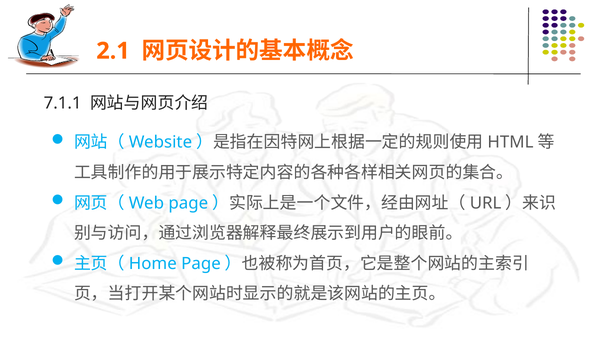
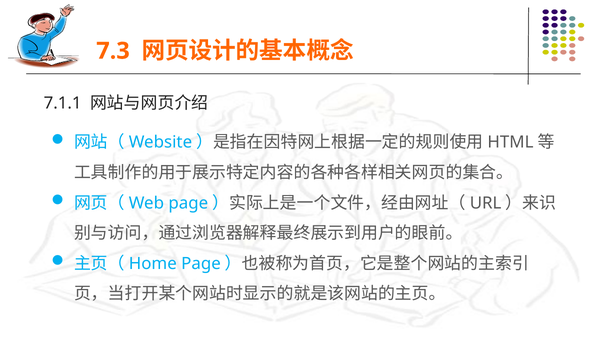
2.1: 2.1 -> 7.3
